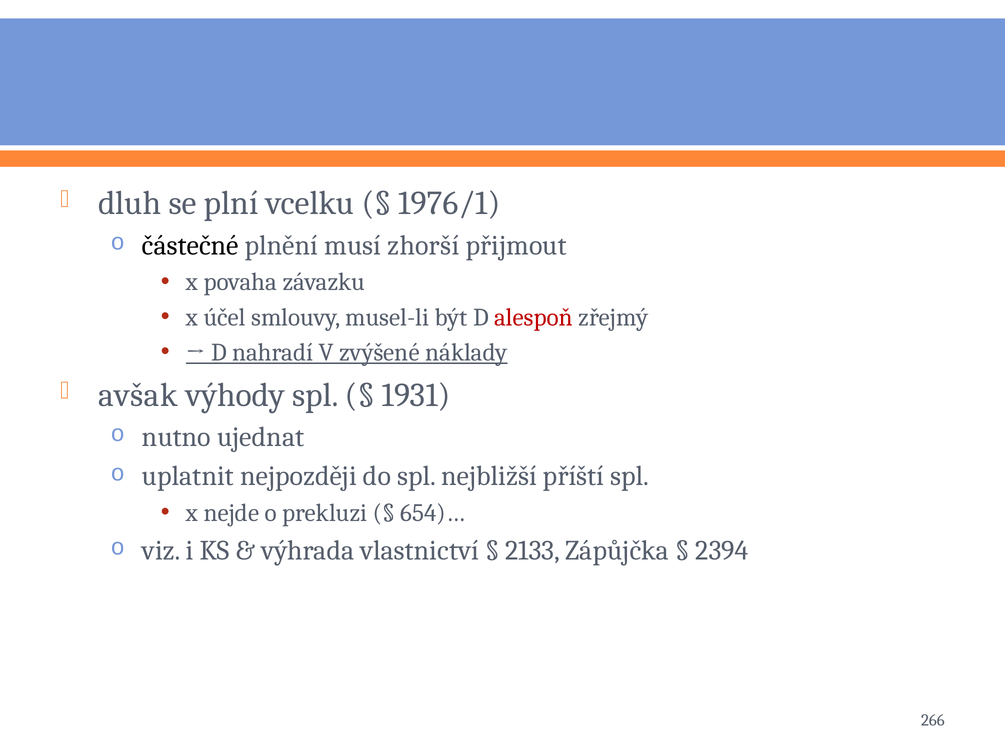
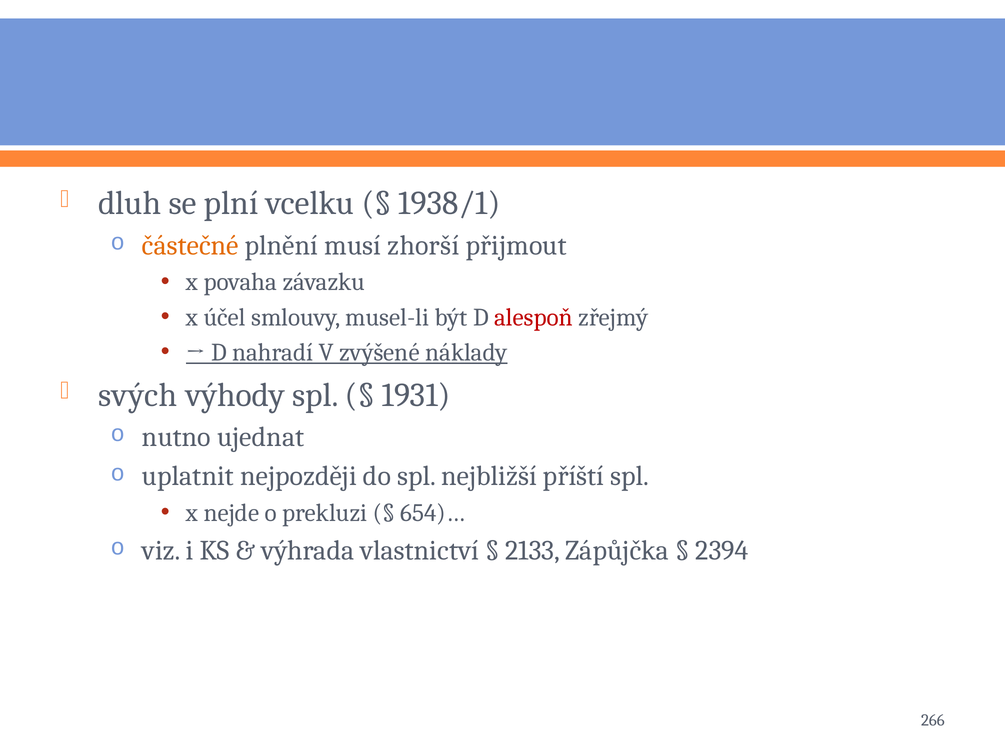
1976/1: 1976/1 -> 1938/1
částečné colour: black -> orange
avšak: avšak -> svých
